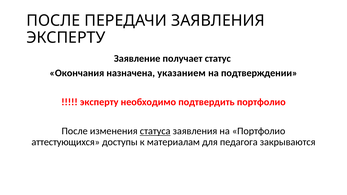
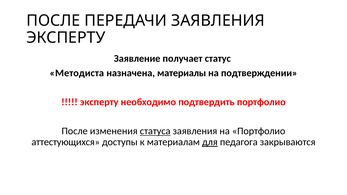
Окончания: Окончания -> Методиста
указанием: указанием -> материалы
для underline: none -> present
